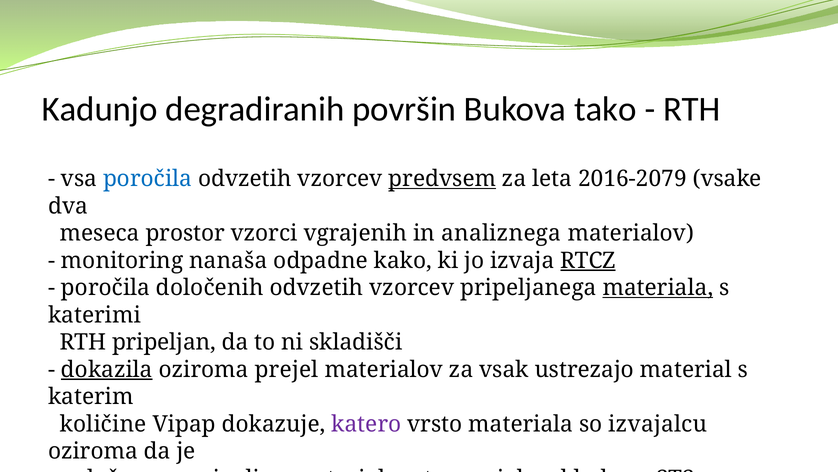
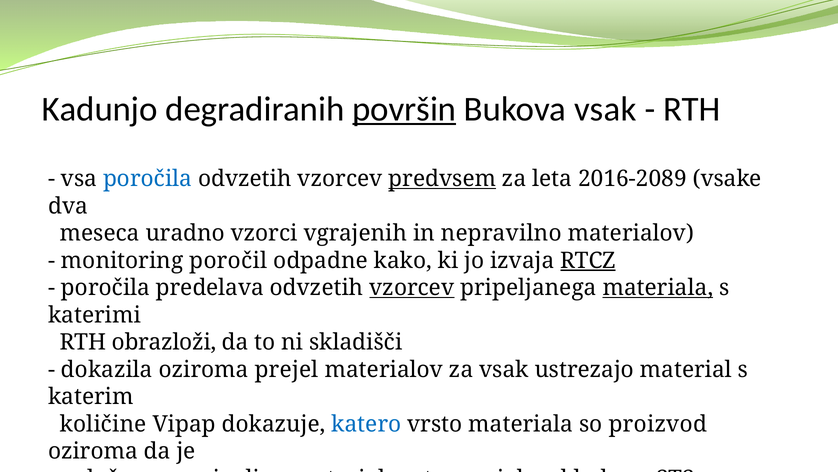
površin underline: none -> present
Bukova tako: tako -> vsak
2016-2079: 2016-2079 -> 2016-2089
prostor: prostor -> uradno
analiznega: analiznega -> nepravilno
nanaša: nanaša -> poročil
določenih: določenih -> predelava
vzorcev at (412, 287) underline: none -> present
RTH pripeljan: pripeljan -> obrazloži
dokazila underline: present -> none
katero colour: purple -> blue
izvajalcu: izvajalcu -> proizvod
